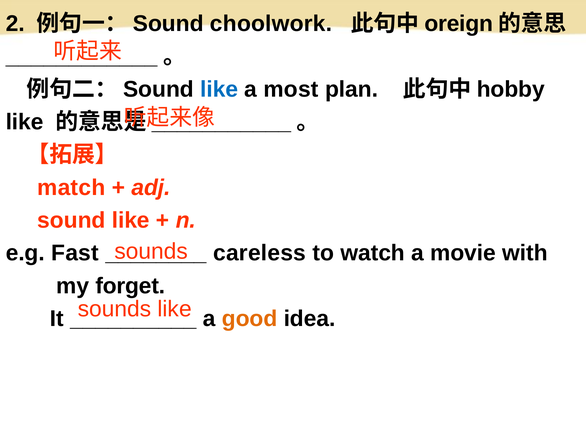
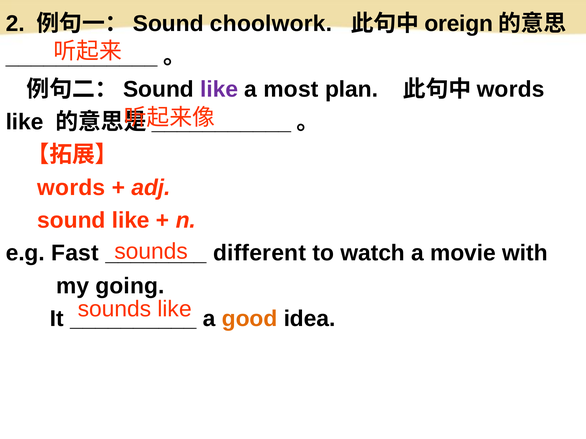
like at (219, 89) colour: blue -> purple
hobby at (511, 89): hobby -> words
match at (71, 188): match -> words
careless: careless -> different
forget: forget -> going
